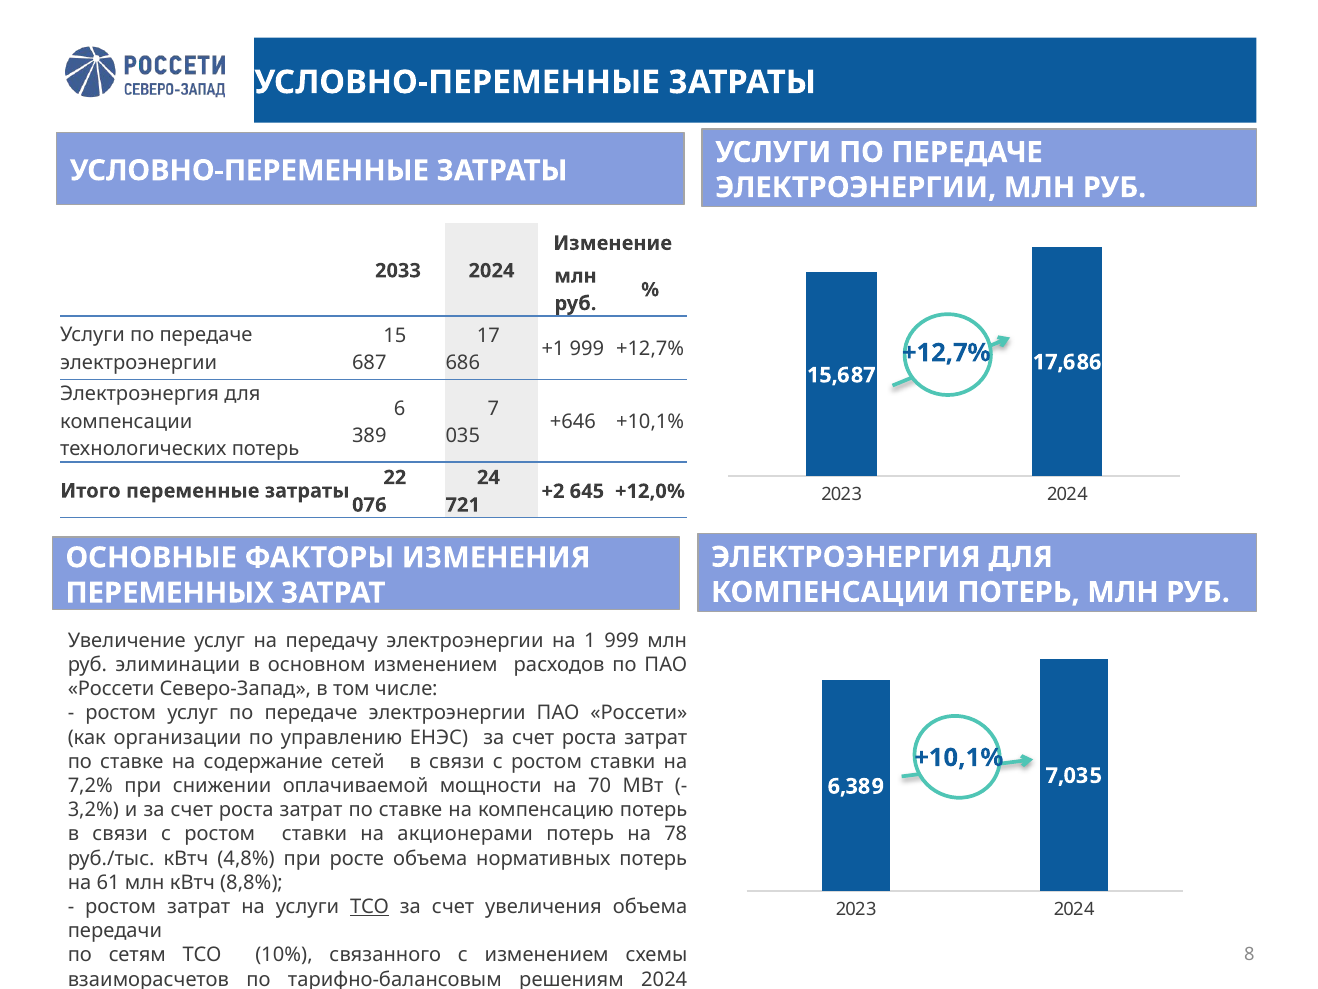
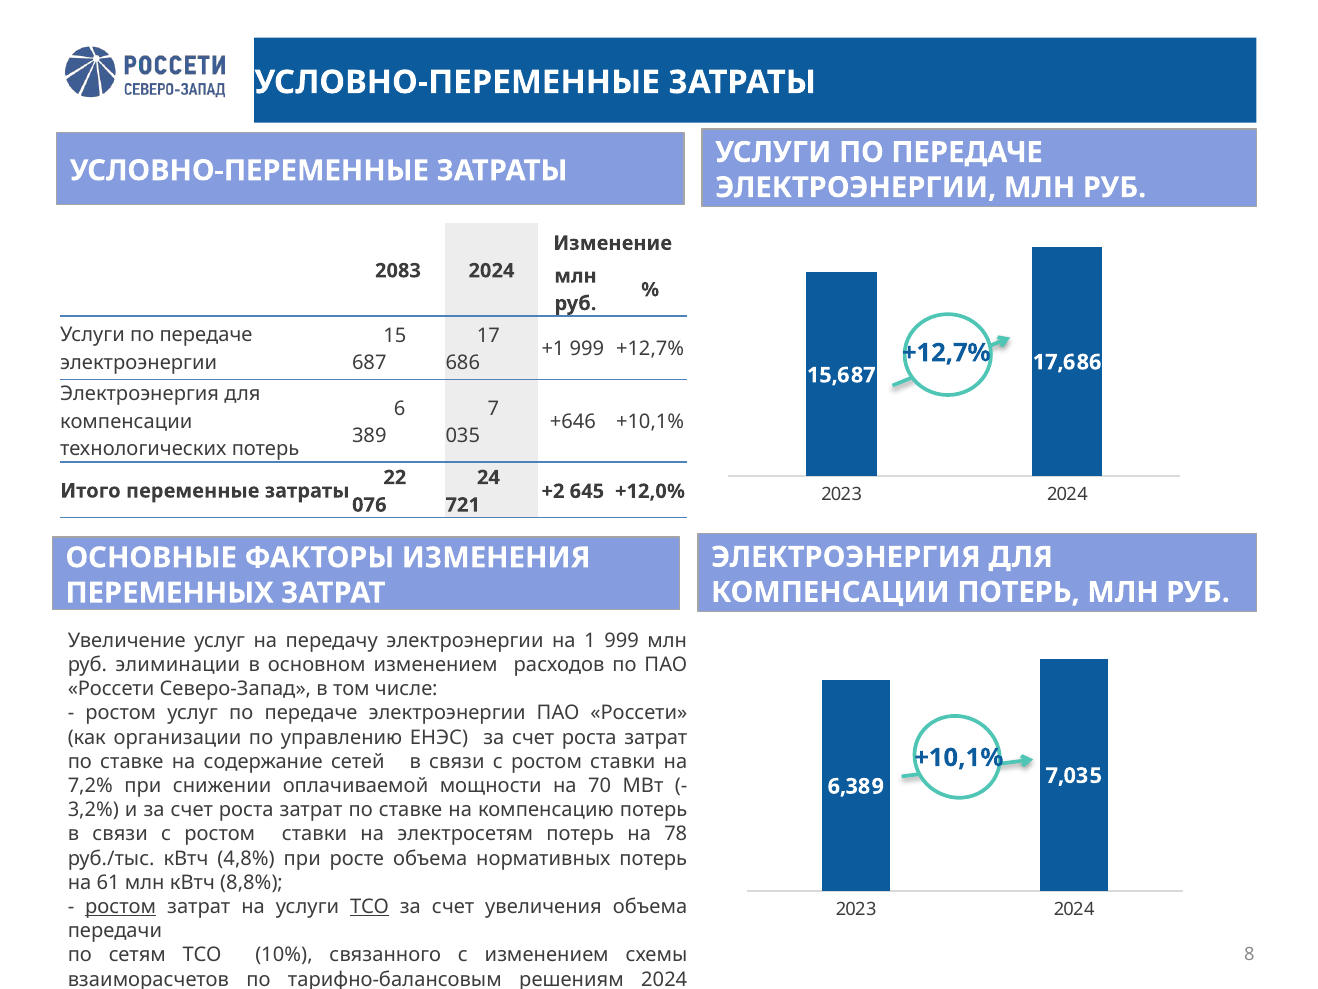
2033: 2033 -> 2083
акционерами: акционерами -> электросетям
ростом at (121, 906) underline: none -> present
